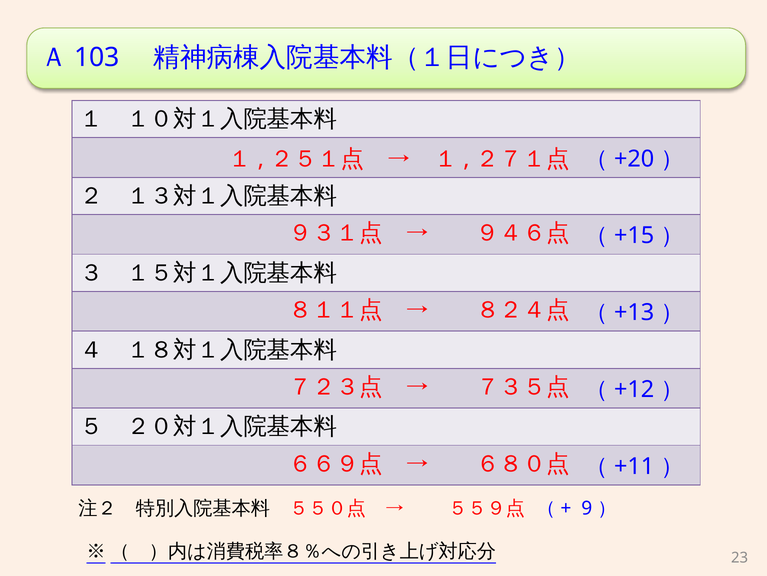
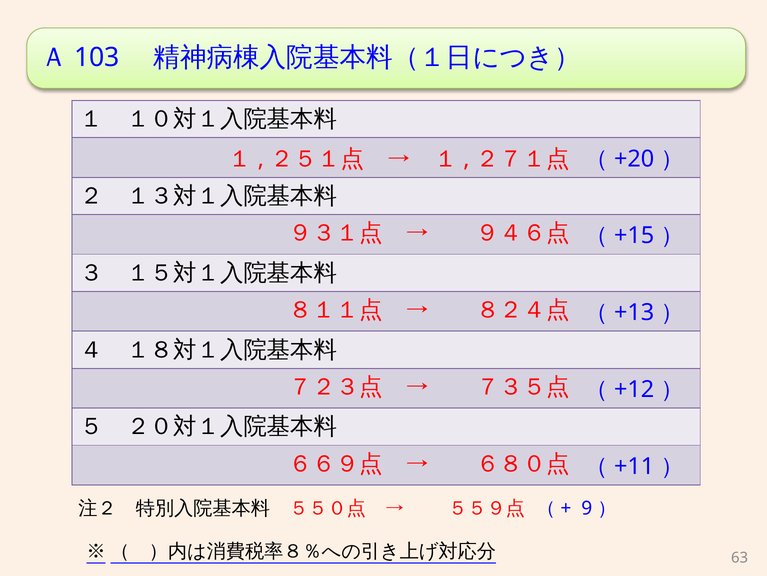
23: 23 -> 63
